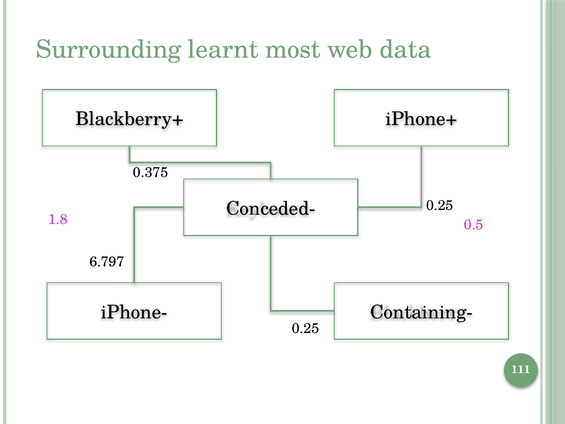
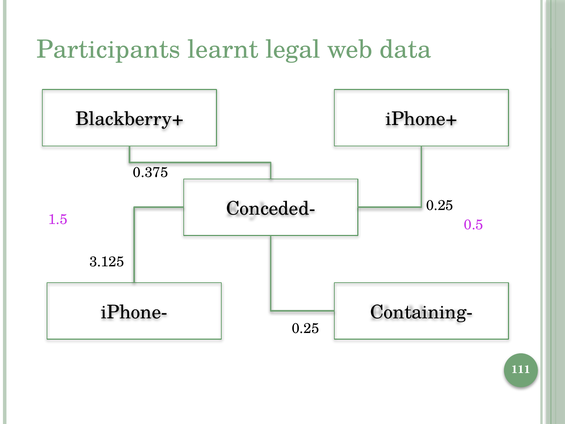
Surrounding: Surrounding -> Participants
most: most -> legal
1.8: 1.8 -> 1.5
6.797: 6.797 -> 3.125
